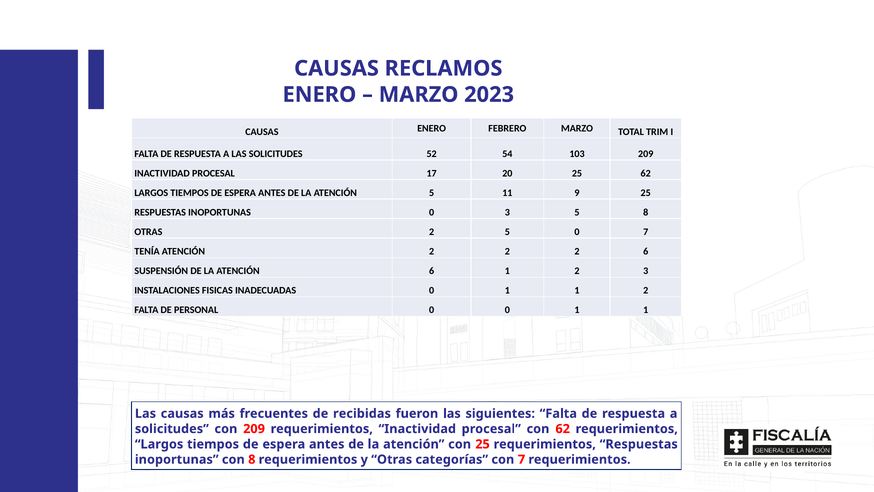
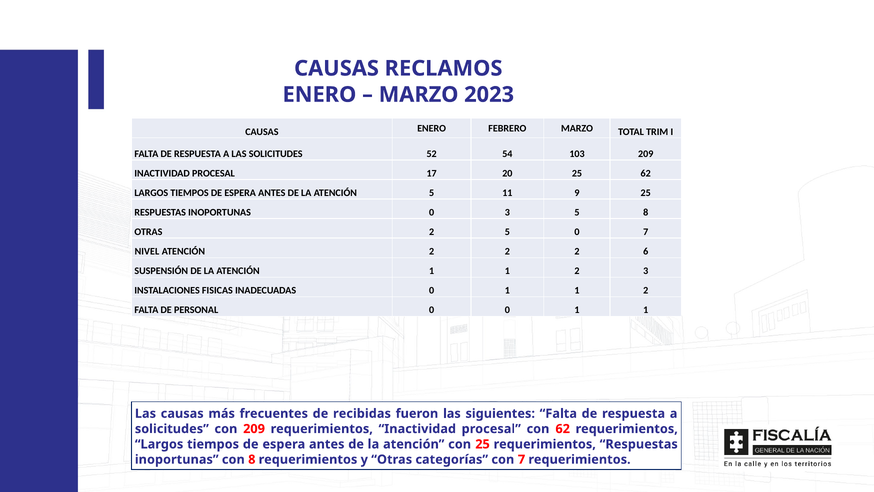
TENÍA: TENÍA -> NIVEL
ATENCIÓN 6: 6 -> 1
